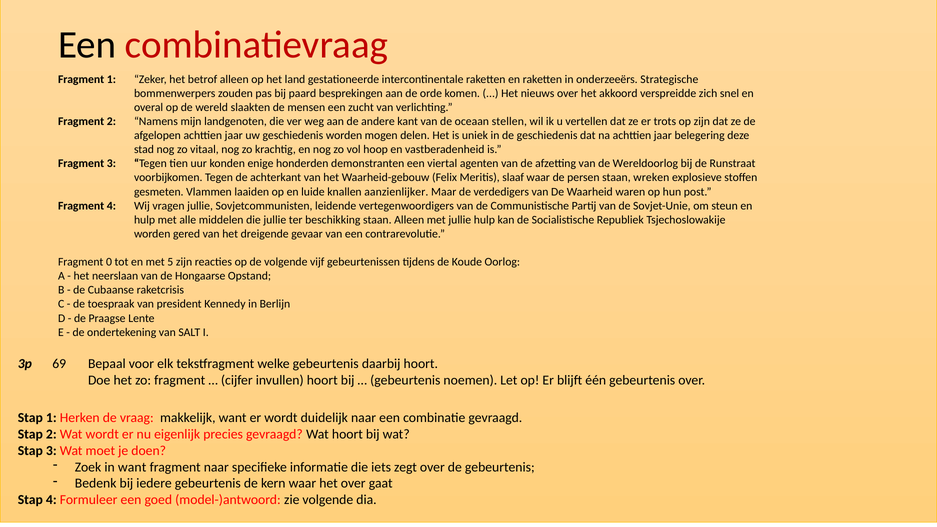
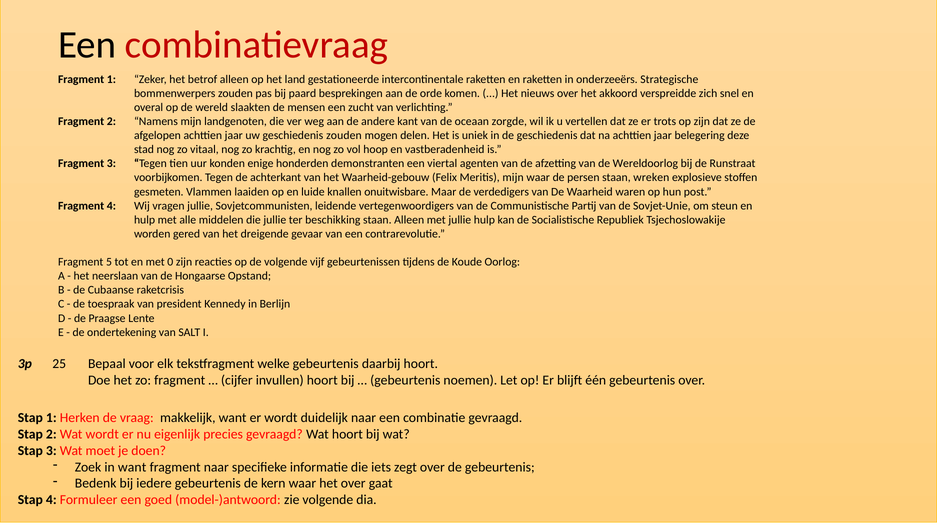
stellen: stellen -> zorgde
geschiedenis worden: worden -> zouden
Meritis slaaf: slaaf -> mijn
aanzienlijker: aanzienlijker -> onuitwisbare
0: 0 -> 5
5: 5 -> 0
69: 69 -> 25
